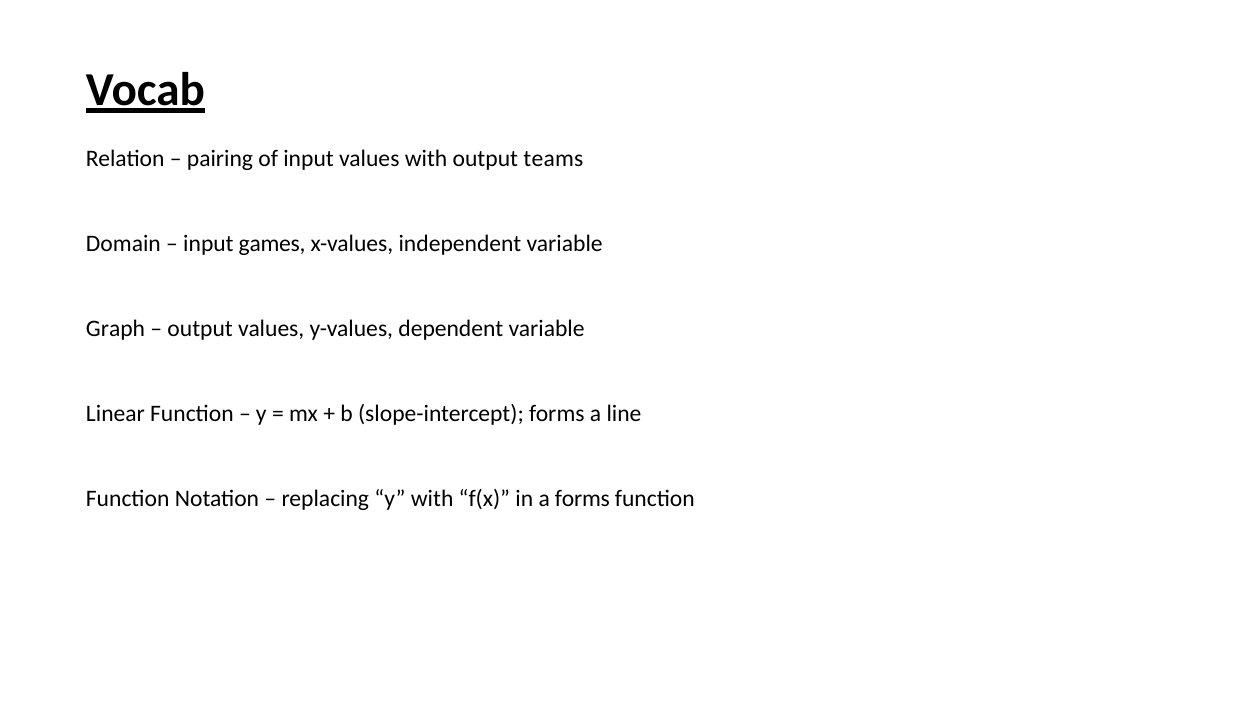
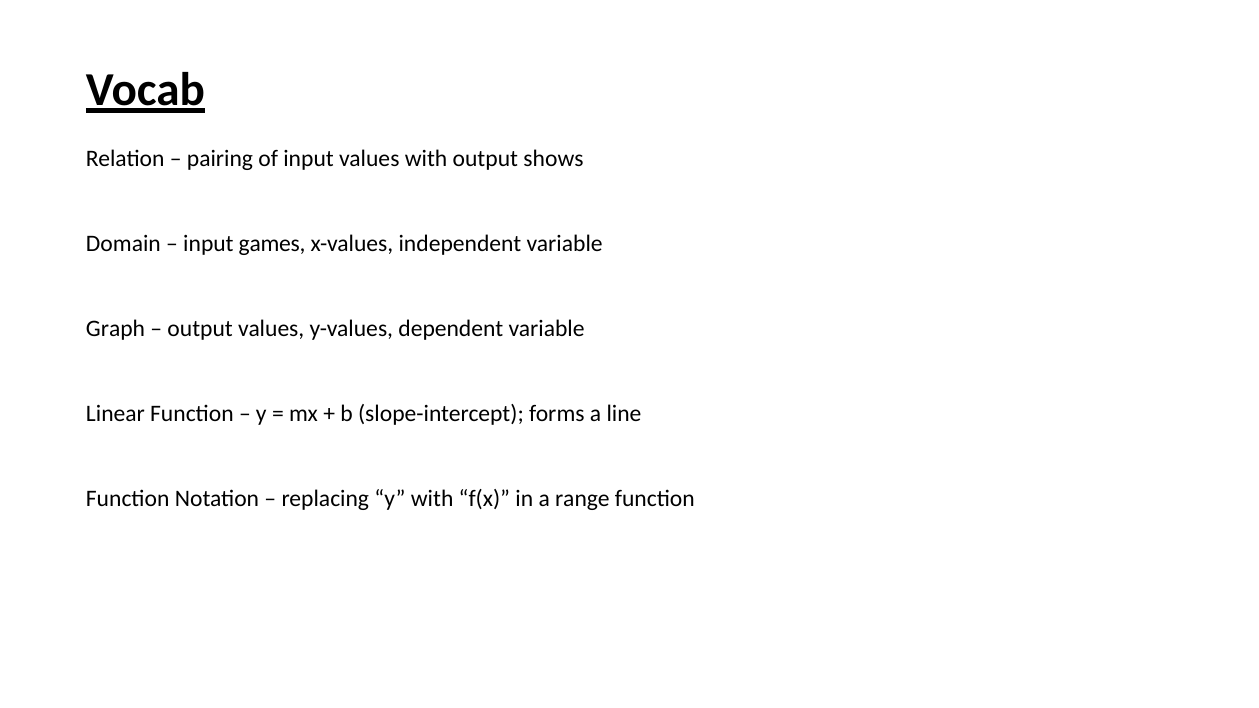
teams: teams -> shows
a forms: forms -> range
